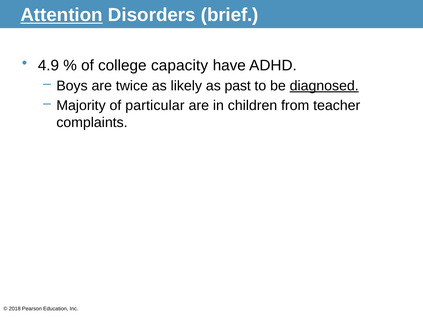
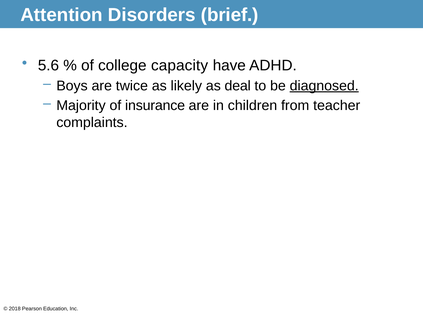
Attention underline: present -> none
4.9: 4.9 -> 5.6
past: past -> deal
particular: particular -> insurance
